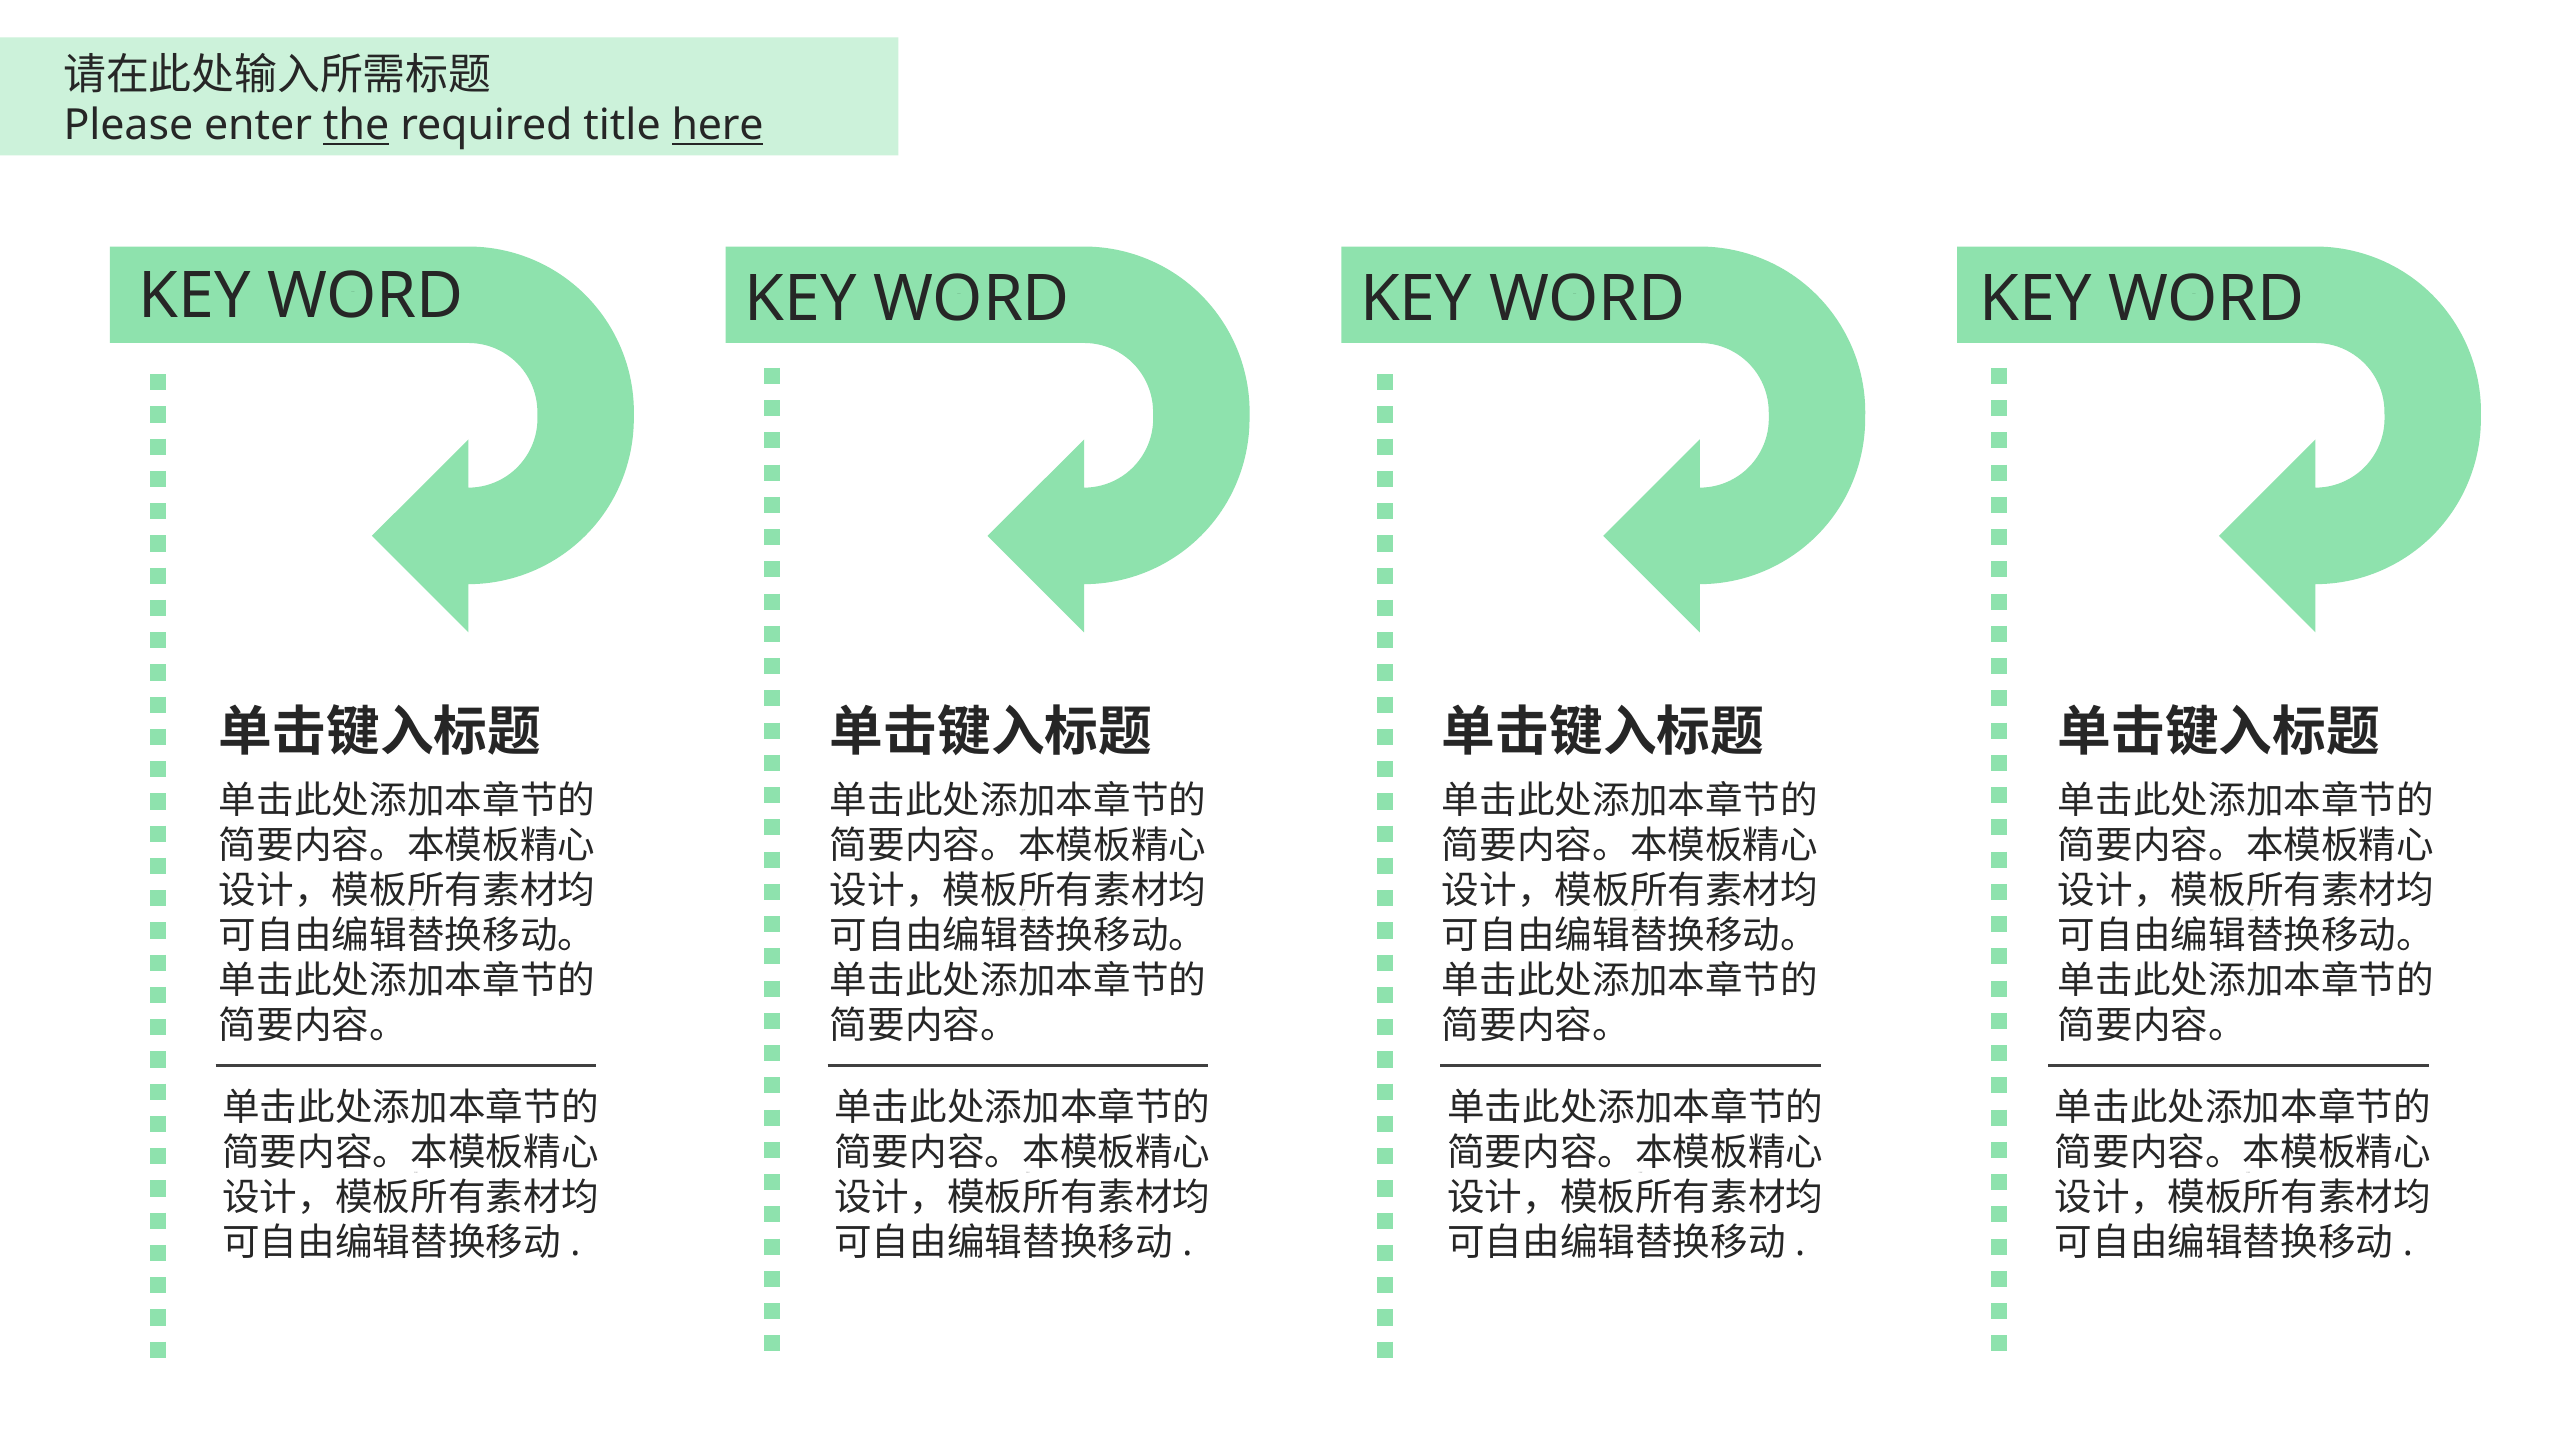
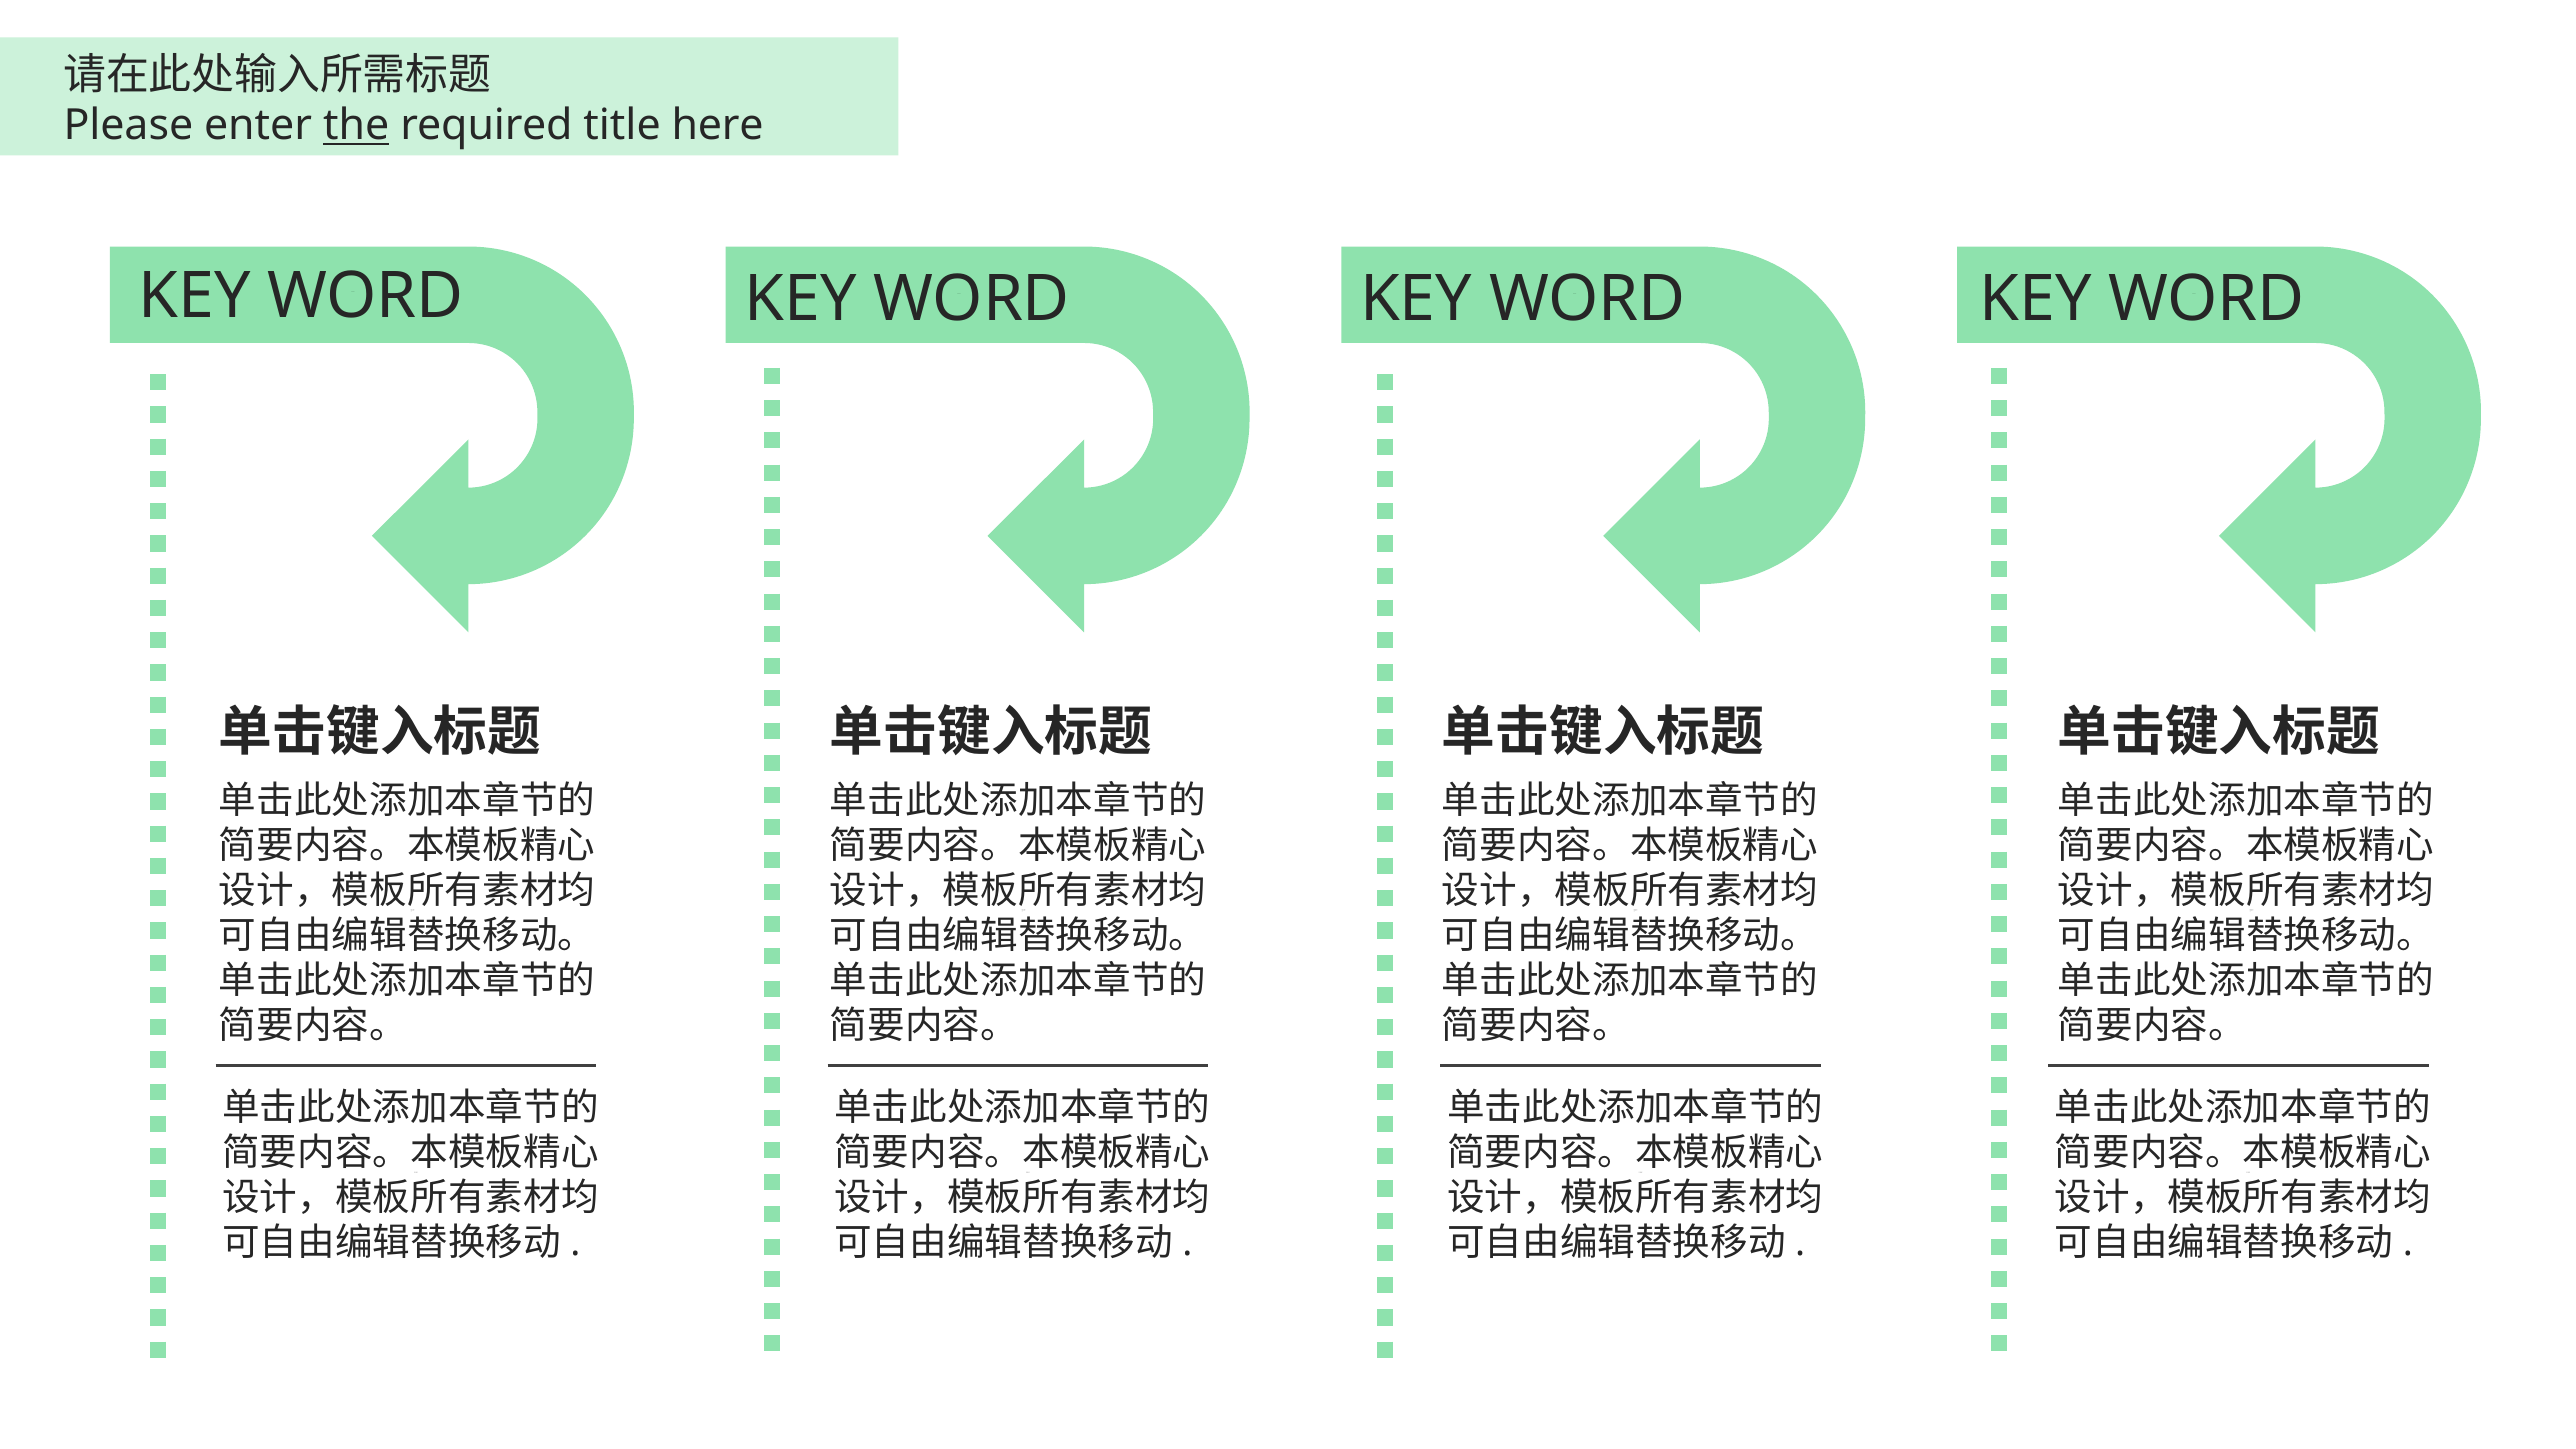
here underline: present -> none
